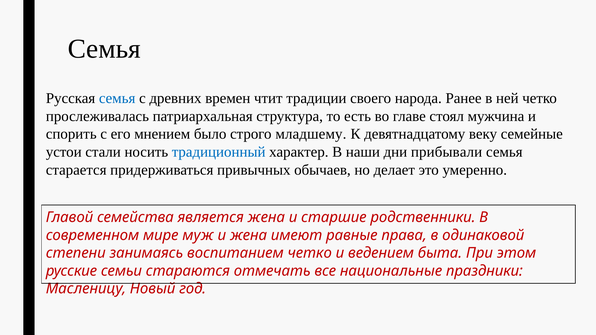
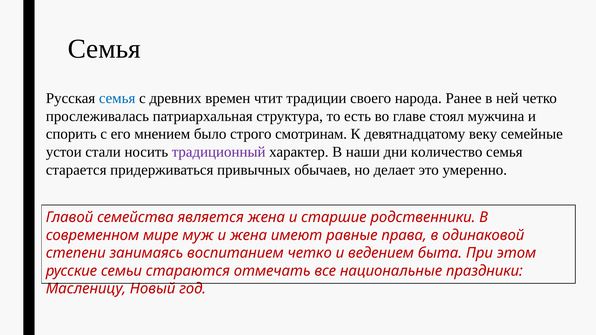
младшему: младшему -> смотринам
традиционный colour: blue -> purple
прибывали: прибывали -> количество
